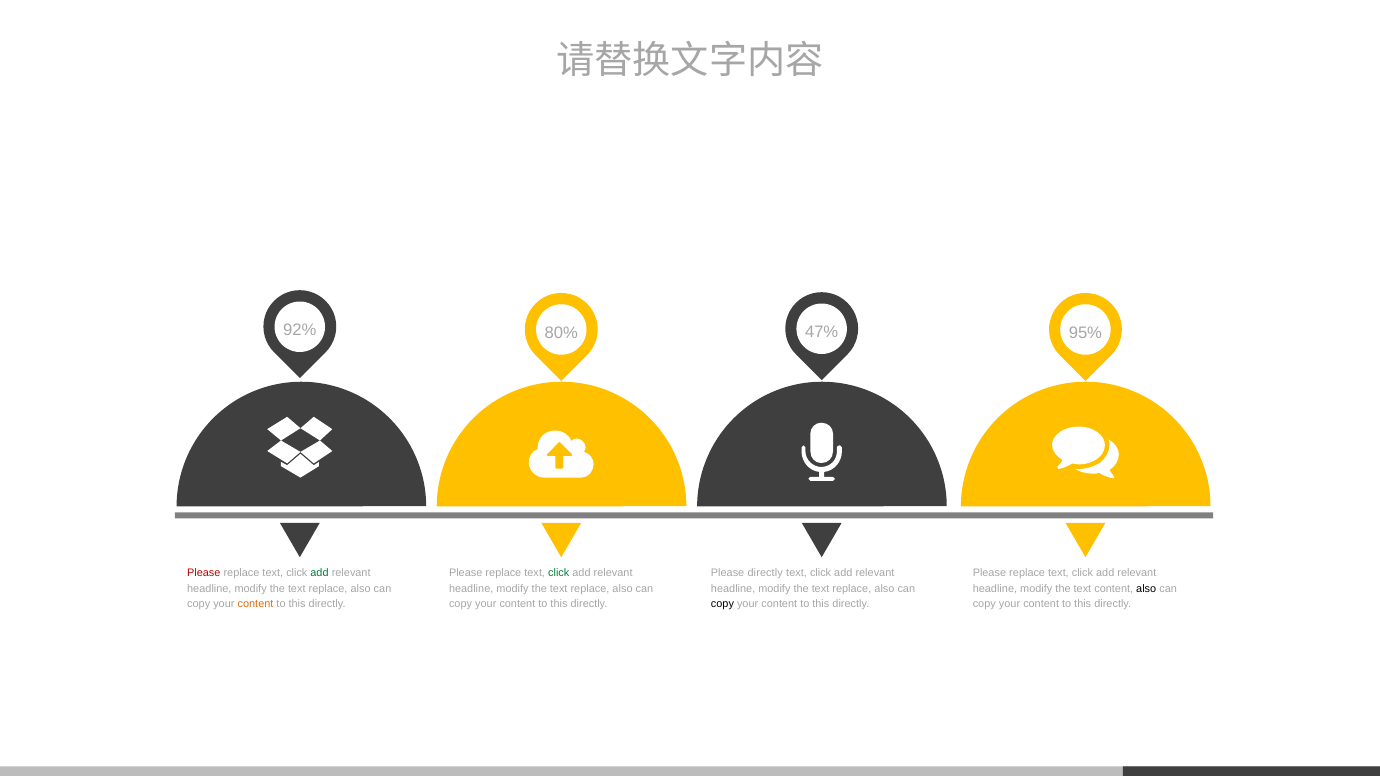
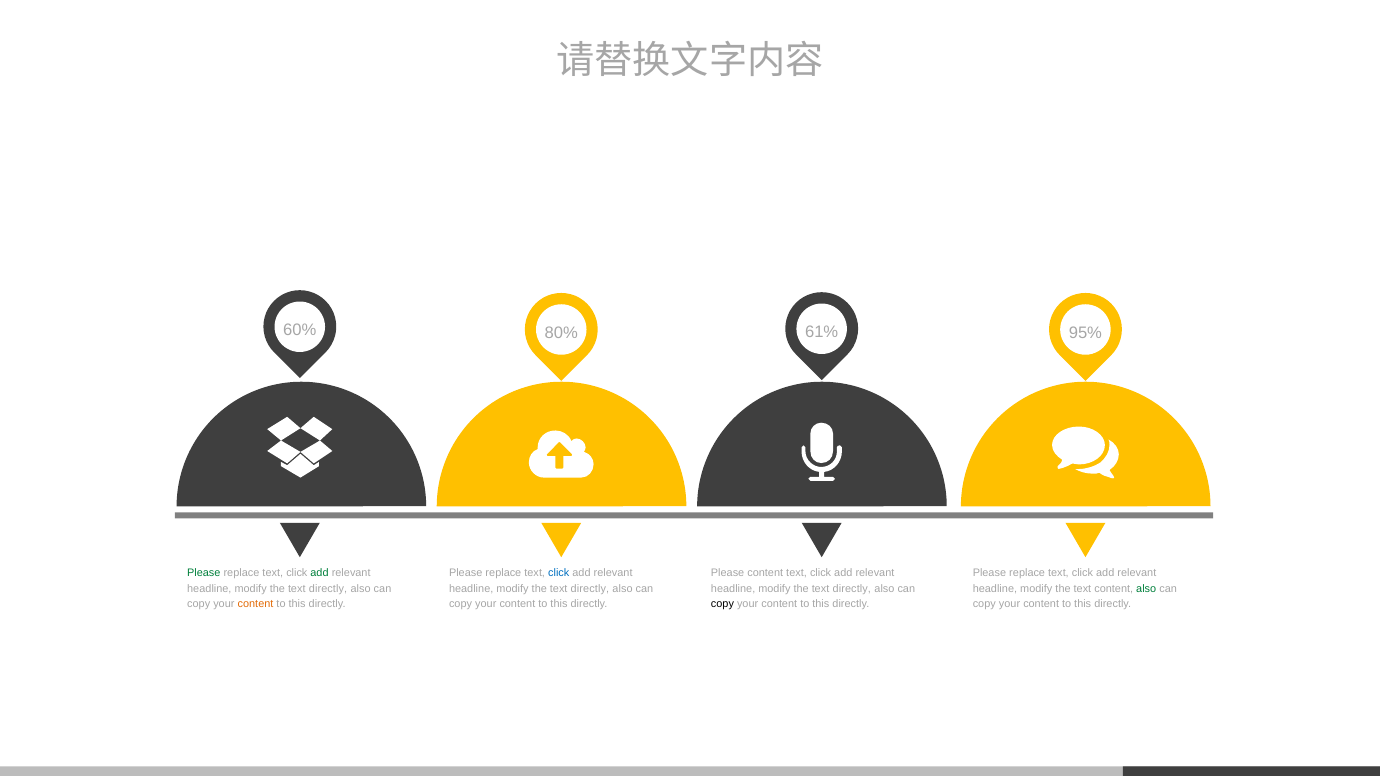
92%: 92% -> 60%
47%: 47% -> 61%
Please at (204, 573) colour: red -> green
click at (559, 573) colour: green -> blue
Please directly: directly -> content
replace at (328, 589): replace -> directly
replace at (590, 589): replace -> directly
replace at (852, 589): replace -> directly
also at (1146, 589) colour: black -> green
